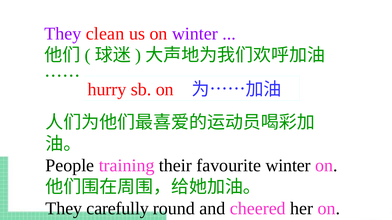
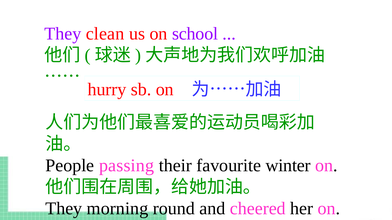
on winter: winter -> school
training: training -> passing
carefully: carefully -> morning
